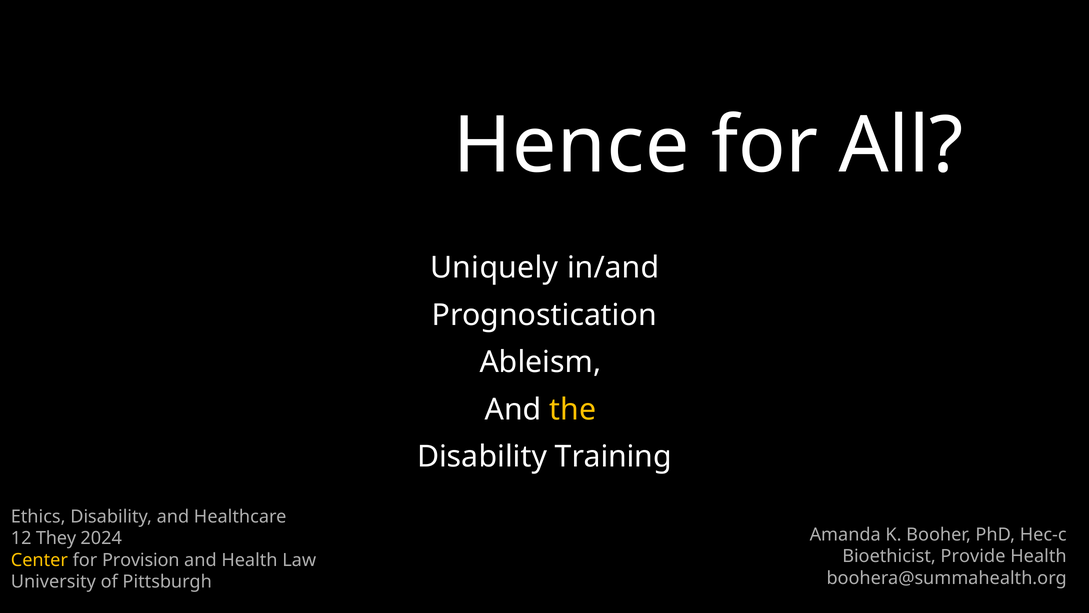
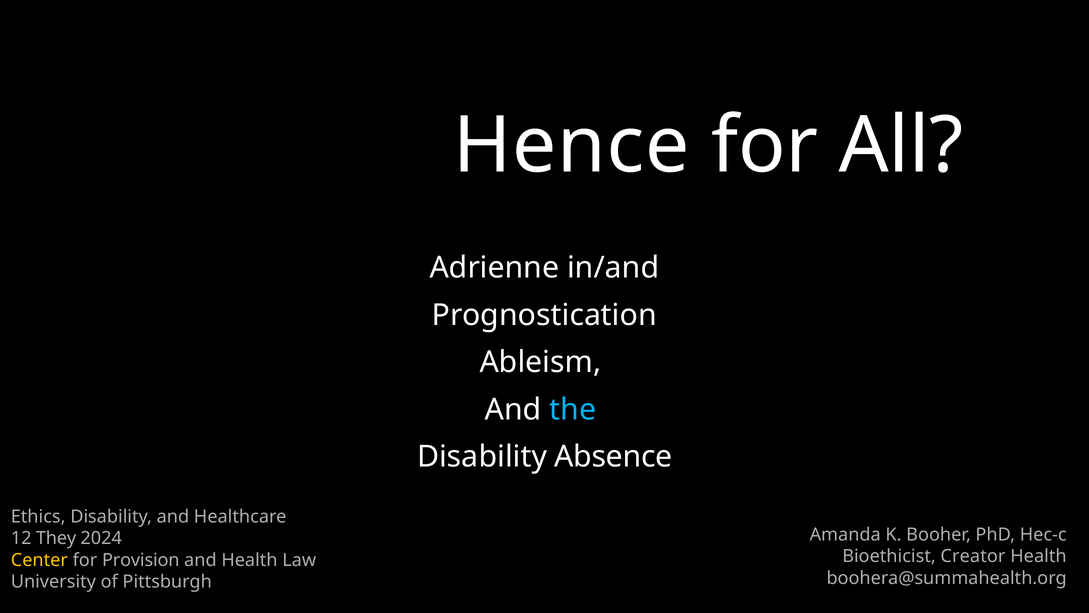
Uniquely: Uniquely -> Adrienne
the colour: yellow -> light blue
Training: Training -> Absence
Provide: Provide -> Creator
